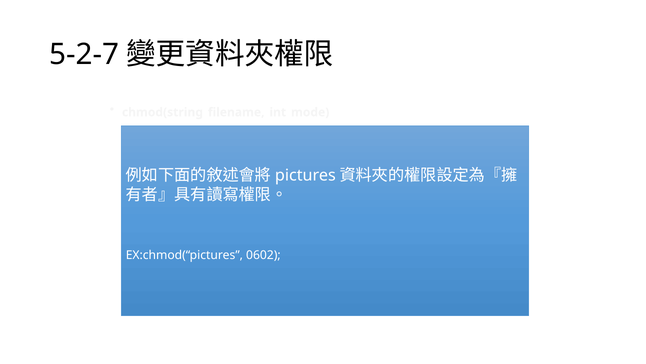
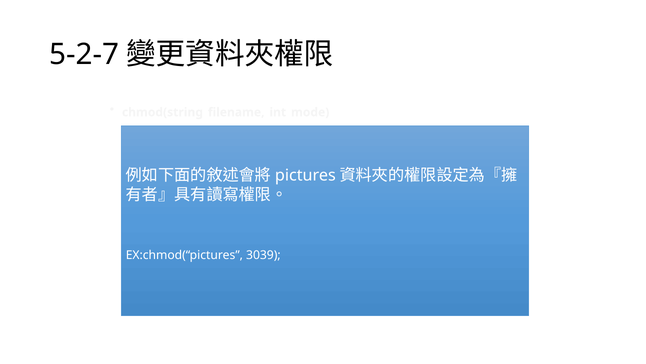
0602: 0602 -> 3039
